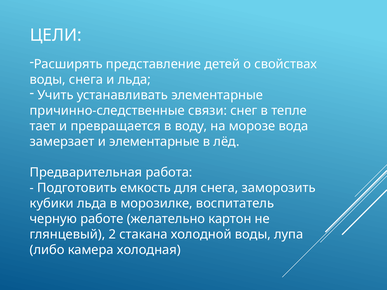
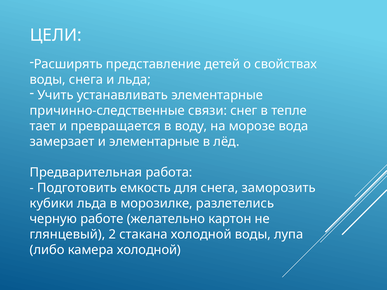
воспитатель: воспитатель -> разлетелись
камера холодная: холодная -> холодной
